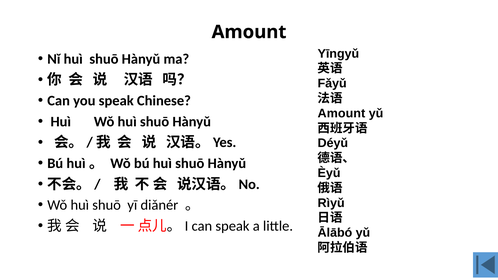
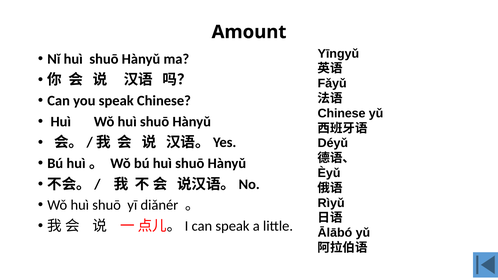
Amount at (341, 113): Amount -> Chinese
